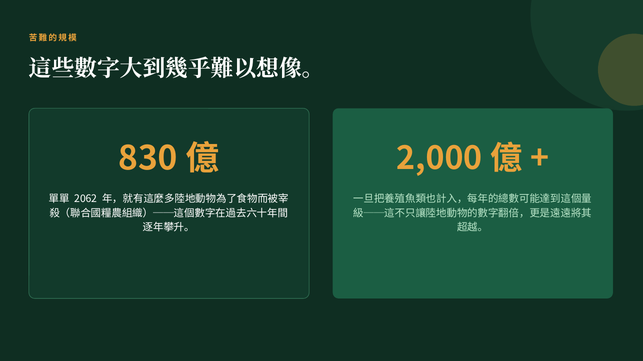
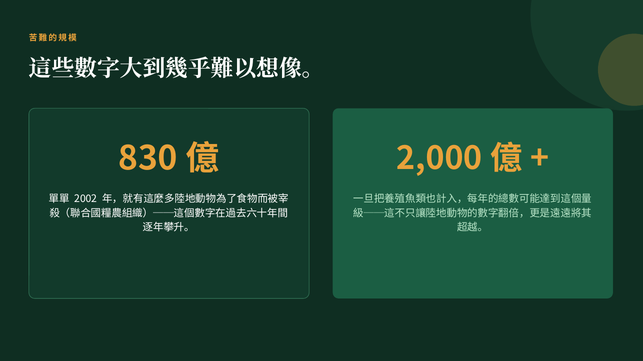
2062: 2062 -> 2002
